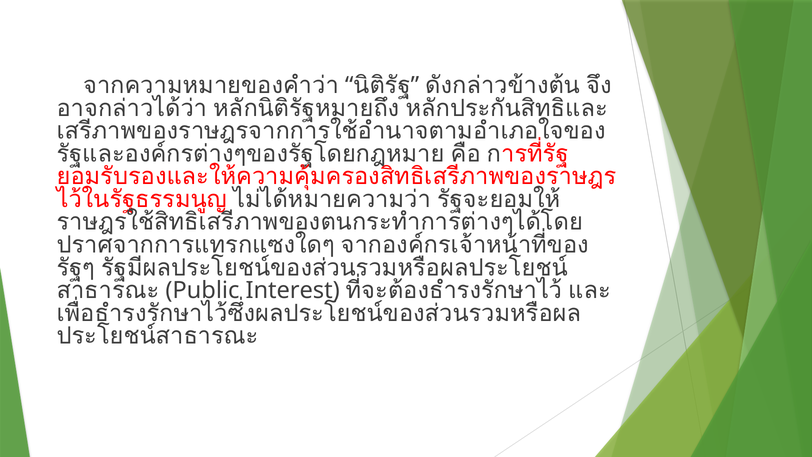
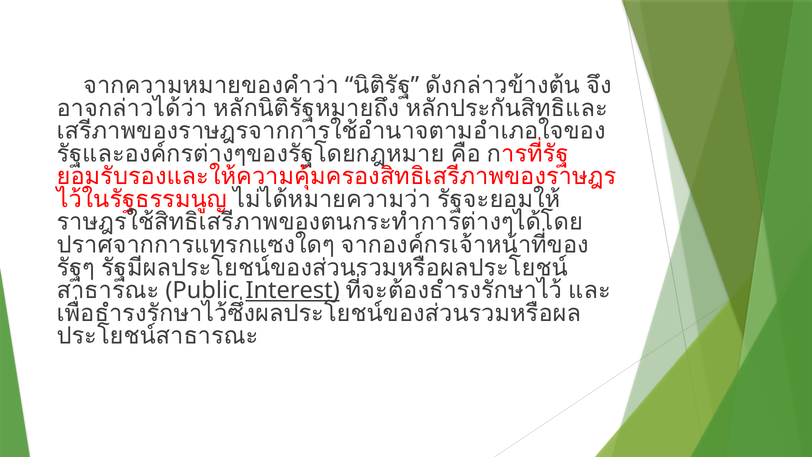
Interest underline: none -> present
